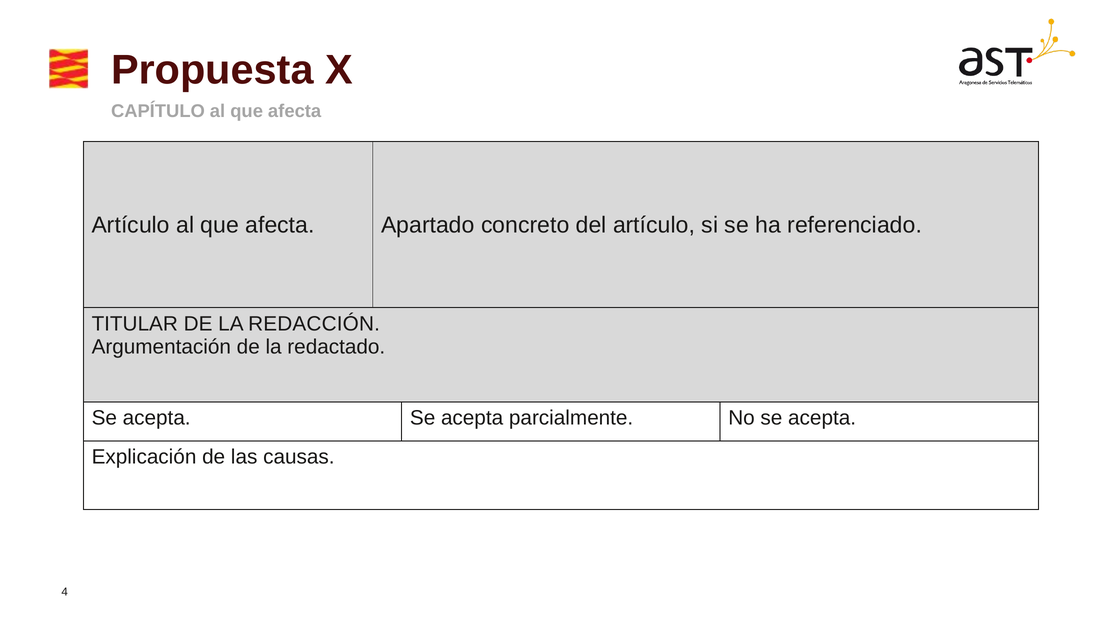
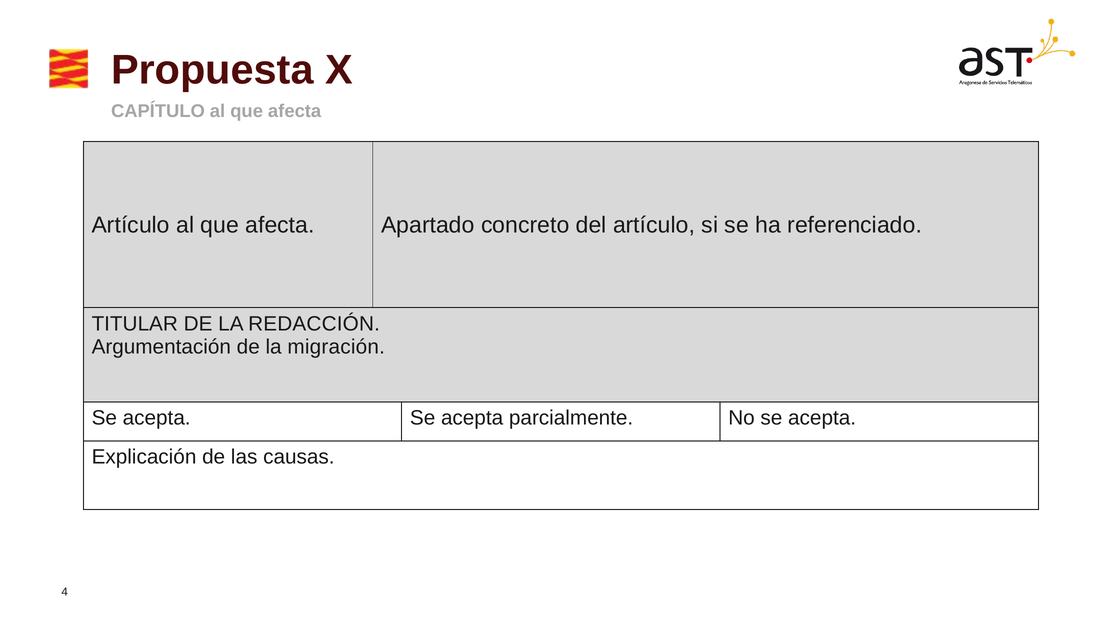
redactado: redactado -> migración
